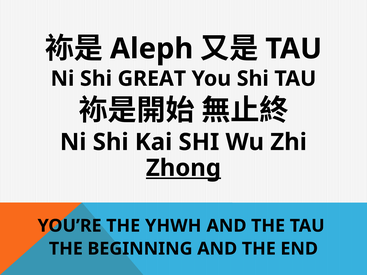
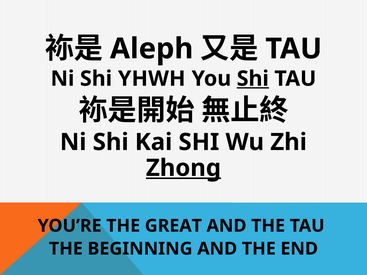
GREAT: GREAT -> YHWH
Shi at (253, 79) underline: none -> present
YHWH: YHWH -> GREAT
